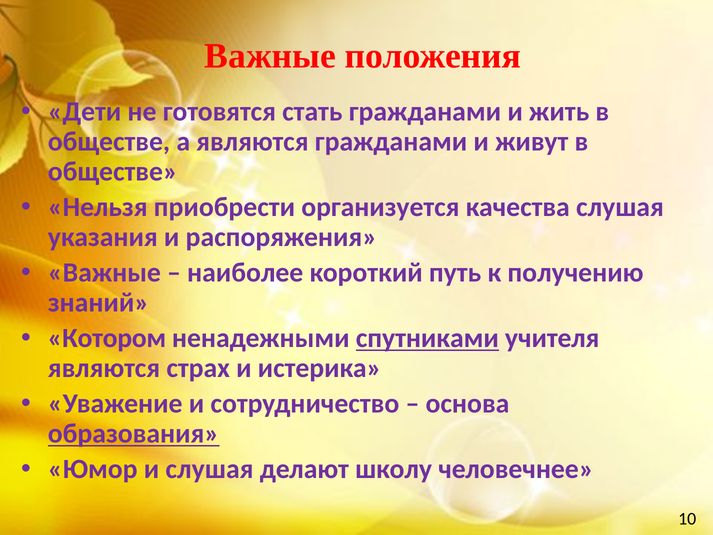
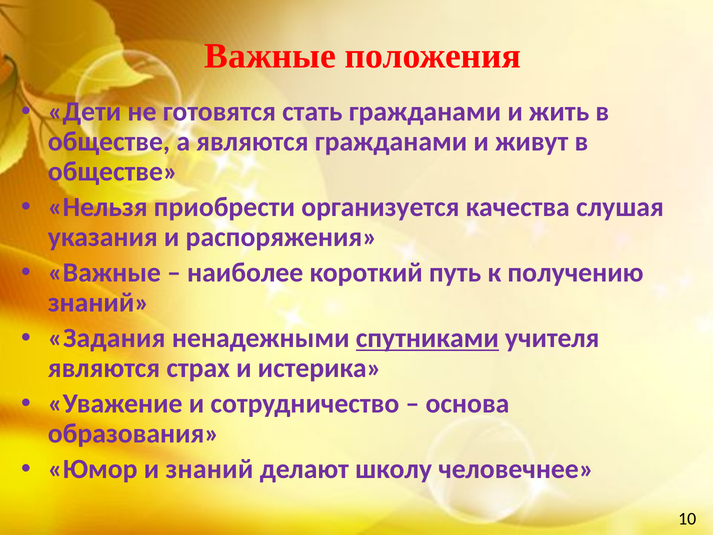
Котором: Котором -> Задания
образования underline: present -> none
и слушая: слушая -> знаний
